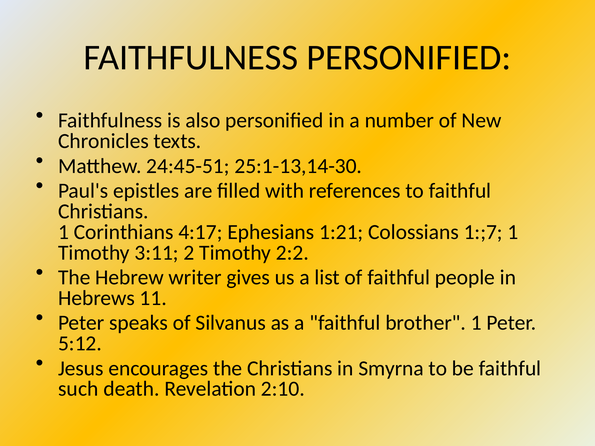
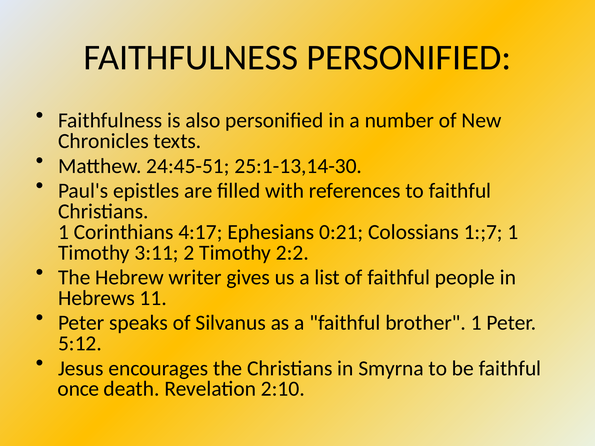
1:21: 1:21 -> 0:21
such: such -> once
